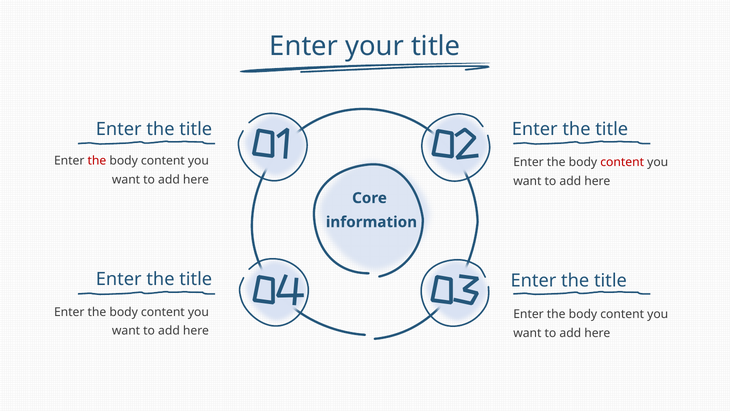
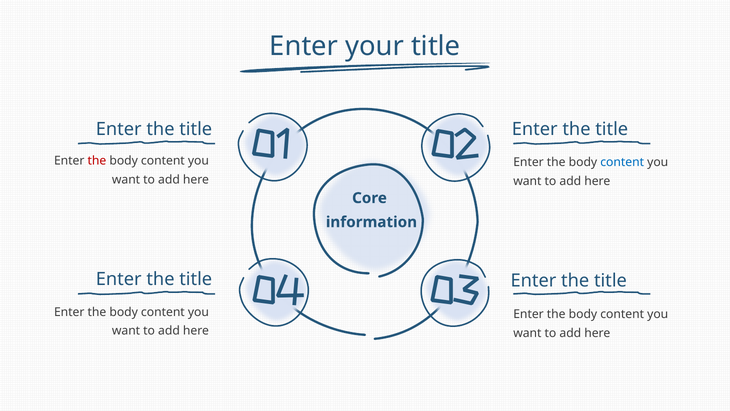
content at (622, 162) colour: red -> blue
